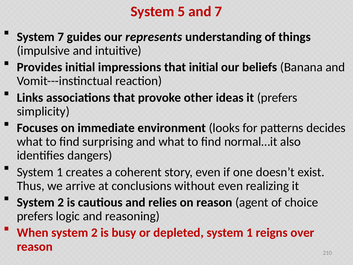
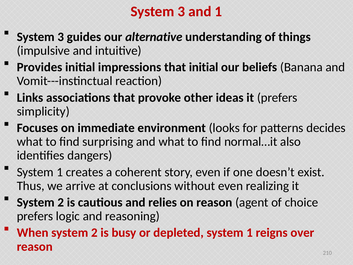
5 at (181, 12): 5 -> 3
and 7: 7 -> 1
7 at (61, 37): 7 -> 3
represents: represents -> alternative
